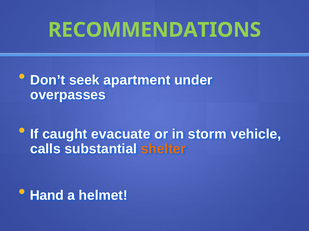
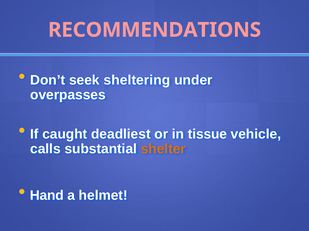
RECOMMENDATIONS colour: light green -> pink
apartment: apartment -> sheltering
evacuate: evacuate -> deadliest
storm: storm -> tissue
